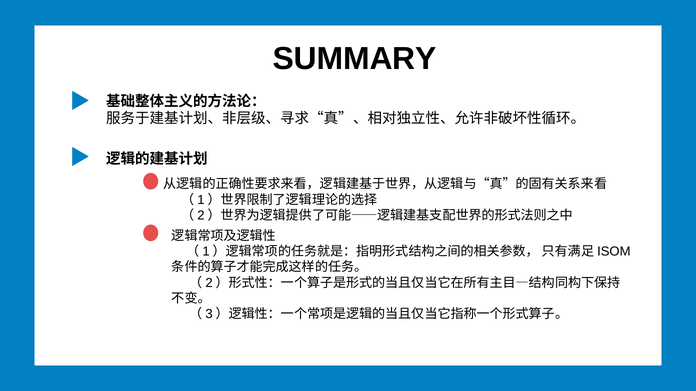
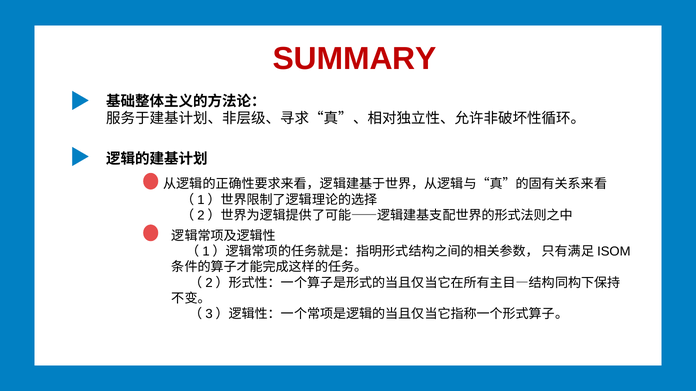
SUMMARY colour: black -> red
